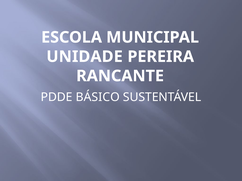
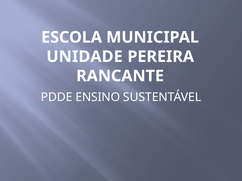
BÁSICO: BÁSICO -> ENSINO
